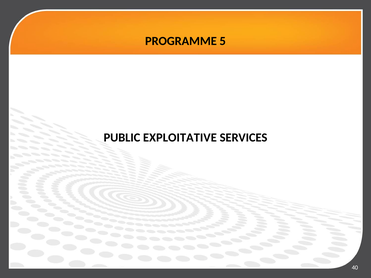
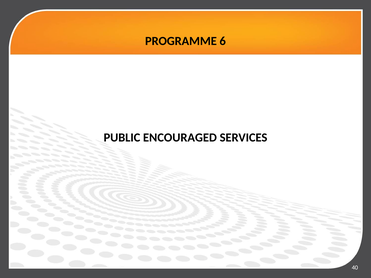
5: 5 -> 6
EXPLOITATIVE: EXPLOITATIVE -> ENCOURAGED
